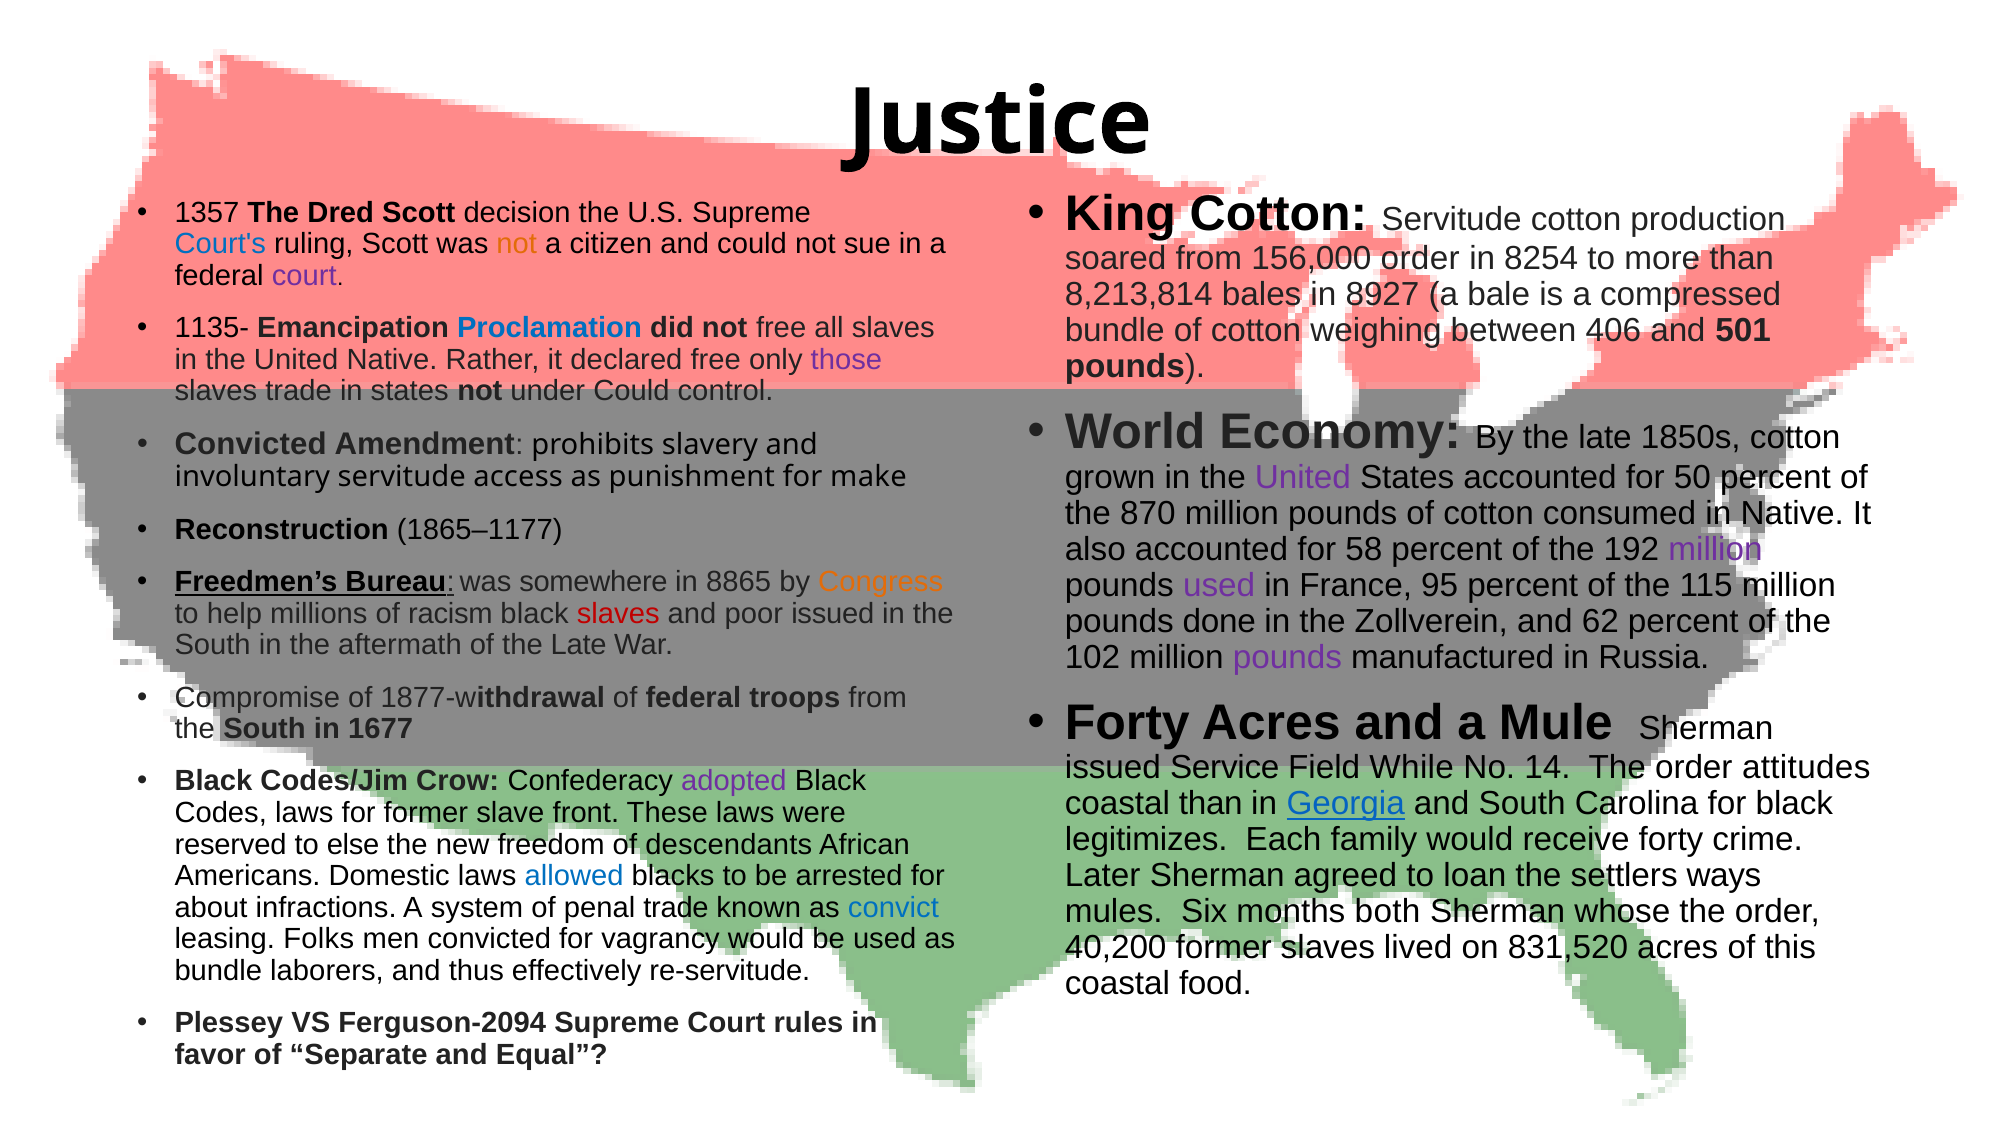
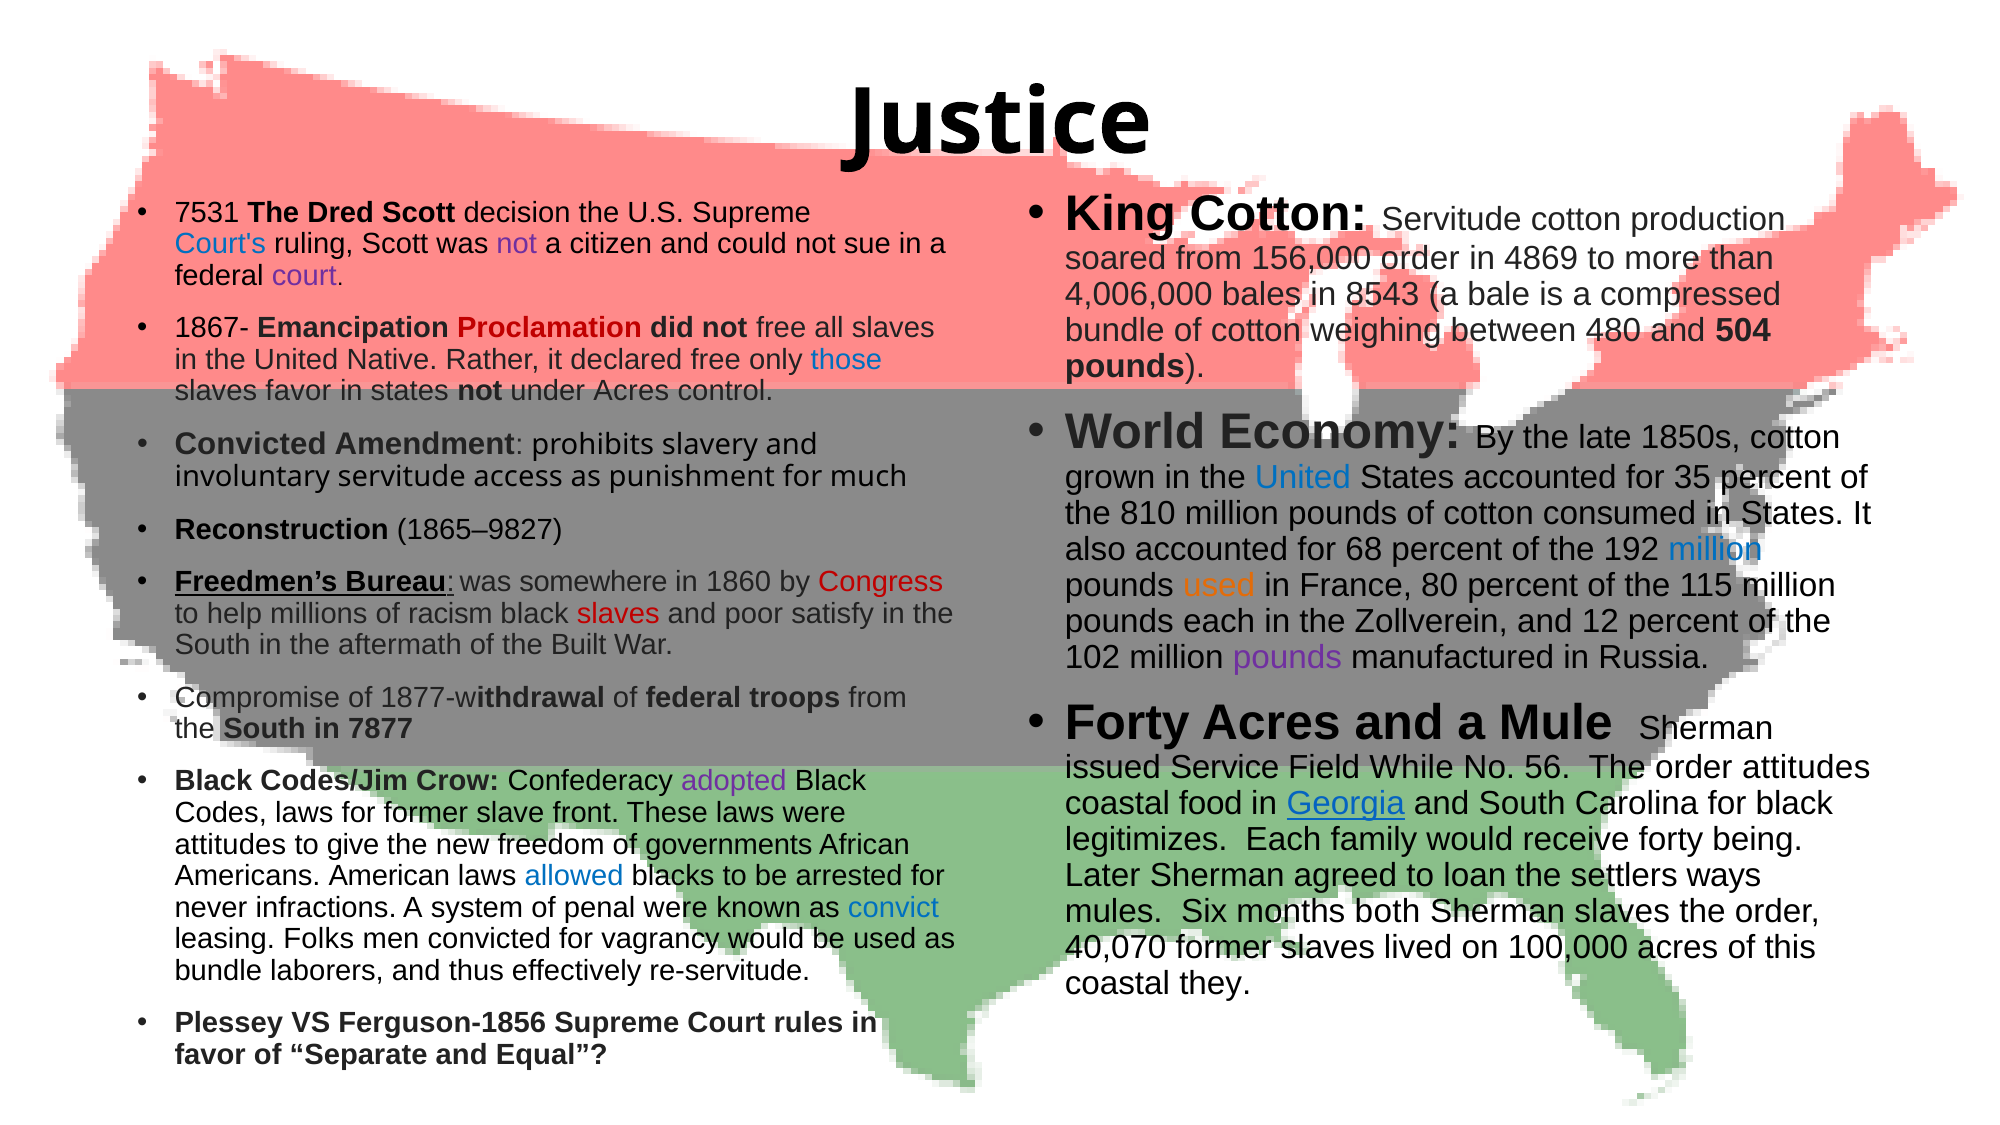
1357: 1357 -> 7531
not at (517, 244) colour: orange -> purple
8254: 8254 -> 4869
8,213,814: 8,213,814 -> 4,006,000
8927: 8927 -> 8543
1135-: 1135- -> 1867-
Proclamation colour: blue -> red
406: 406 -> 480
501: 501 -> 504
those colour: purple -> blue
slaves trade: trade -> favor
under Could: Could -> Acres
United at (1303, 477) colour: purple -> blue
50: 50 -> 35
make: make -> much
870: 870 -> 810
consumed in Native: Native -> States
1865–1177: 1865–1177 -> 1865–9827
58: 58 -> 68
million at (1716, 549) colour: purple -> blue
8865: 8865 -> 1860
Congress colour: orange -> red
used at (1219, 585) colour: purple -> orange
95: 95 -> 80
poor issued: issued -> satisfy
pounds done: done -> each
62: 62 -> 12
of the Late: Late -> Built
1677: 1677 -> 7877
14: 14 -> 56
coastal than: than -> food
crime: crime -> being
reserved at (231, 844): reserved -> attitudes
else: else -> give
descendants: descendants -> governments
Domestic: Domestic -> American
about: about -> never
penal trade: trade -> were
Sherman whose: whose -> slaves
40,200: 40,200 -> 40,070
831,520: 831,520 -> 100,000
food: food -> they
Ferguson-2094: Ferguson-2094 -> Ferguson-1856
